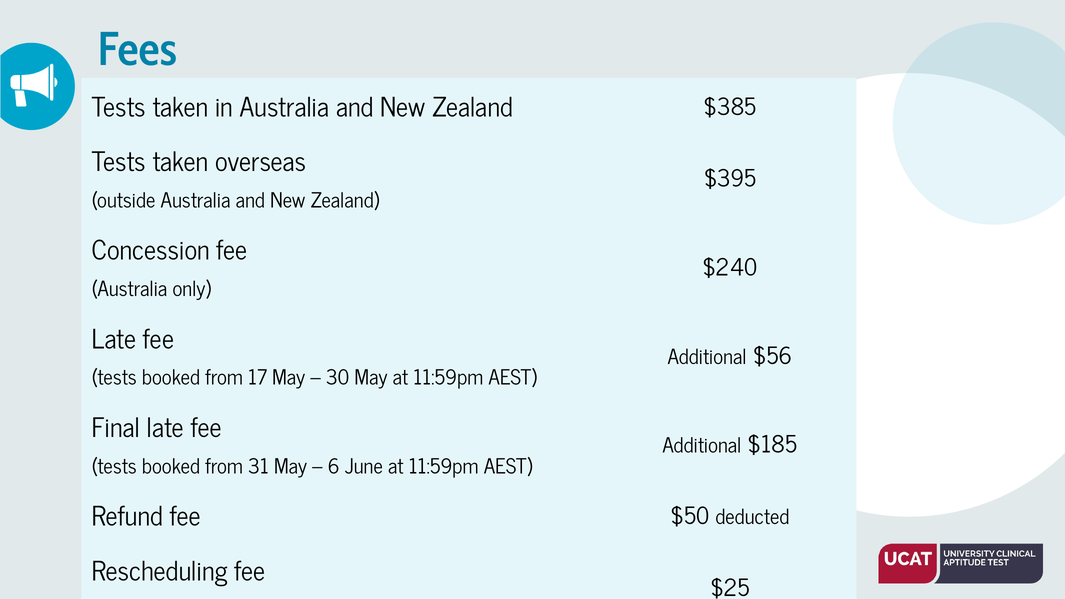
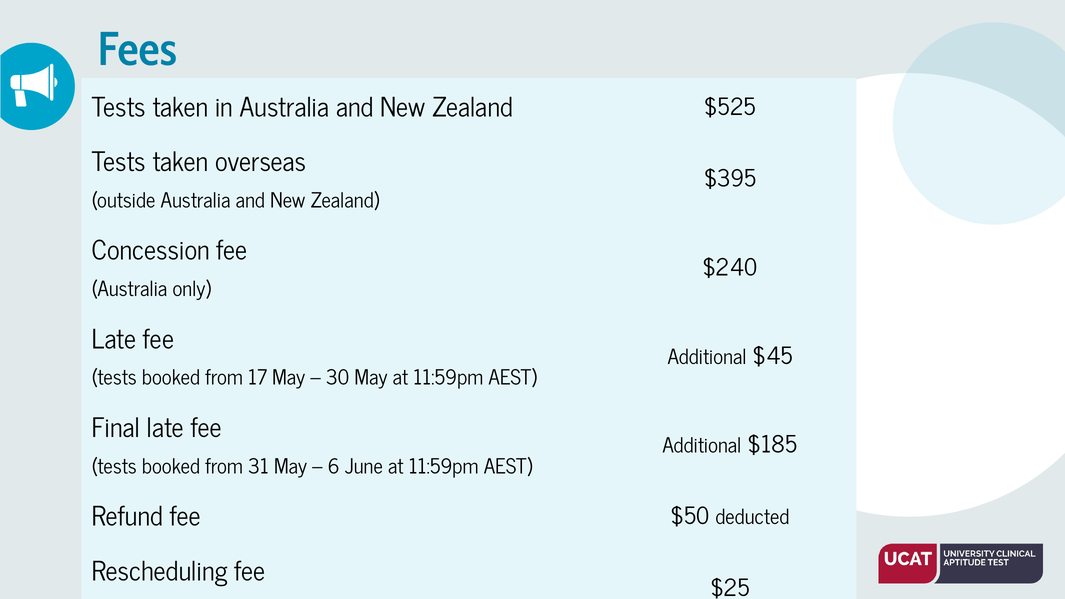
$385: $385 -> $525
$56: $56 -> $45
